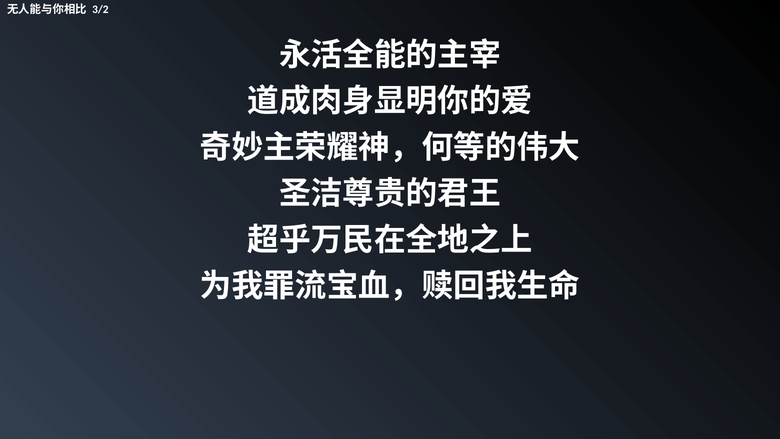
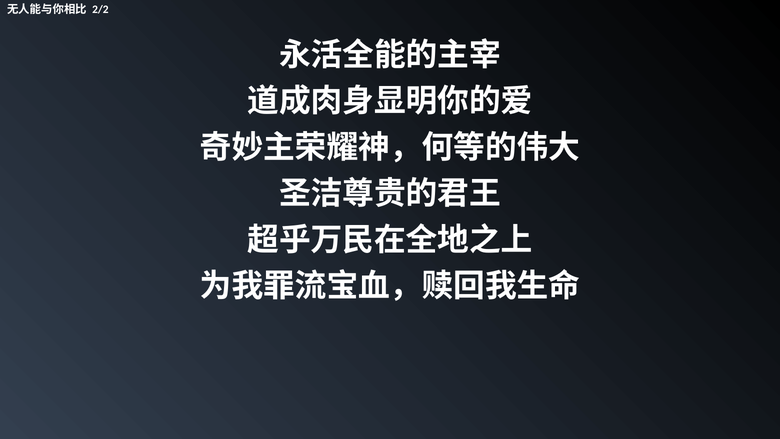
3/2: 3/2 -> 2/2
